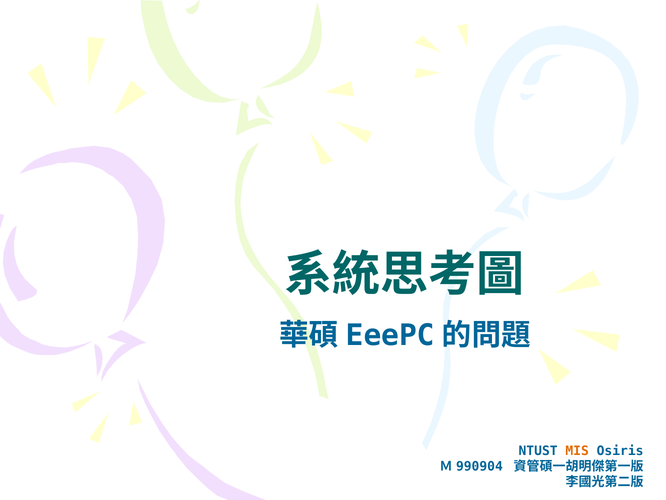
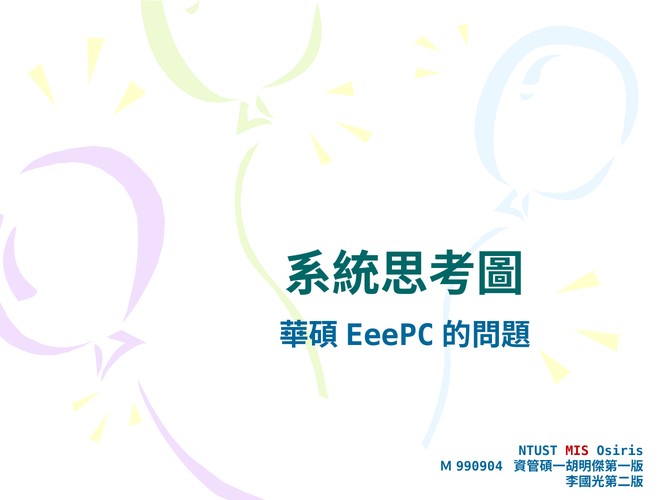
MIS colour: orange -> red
